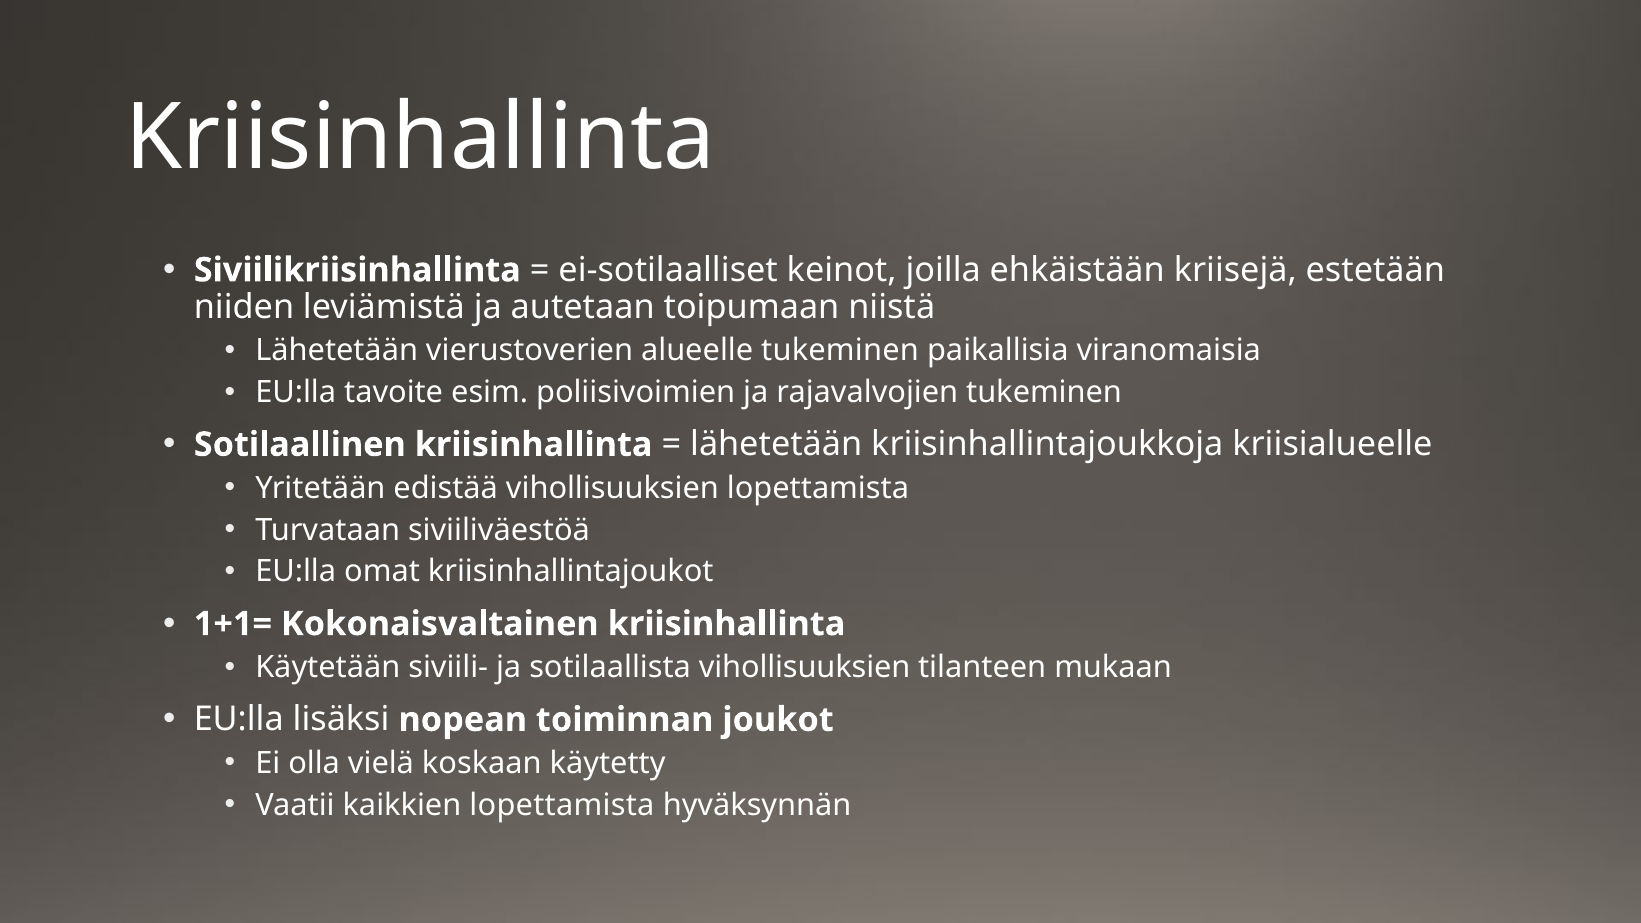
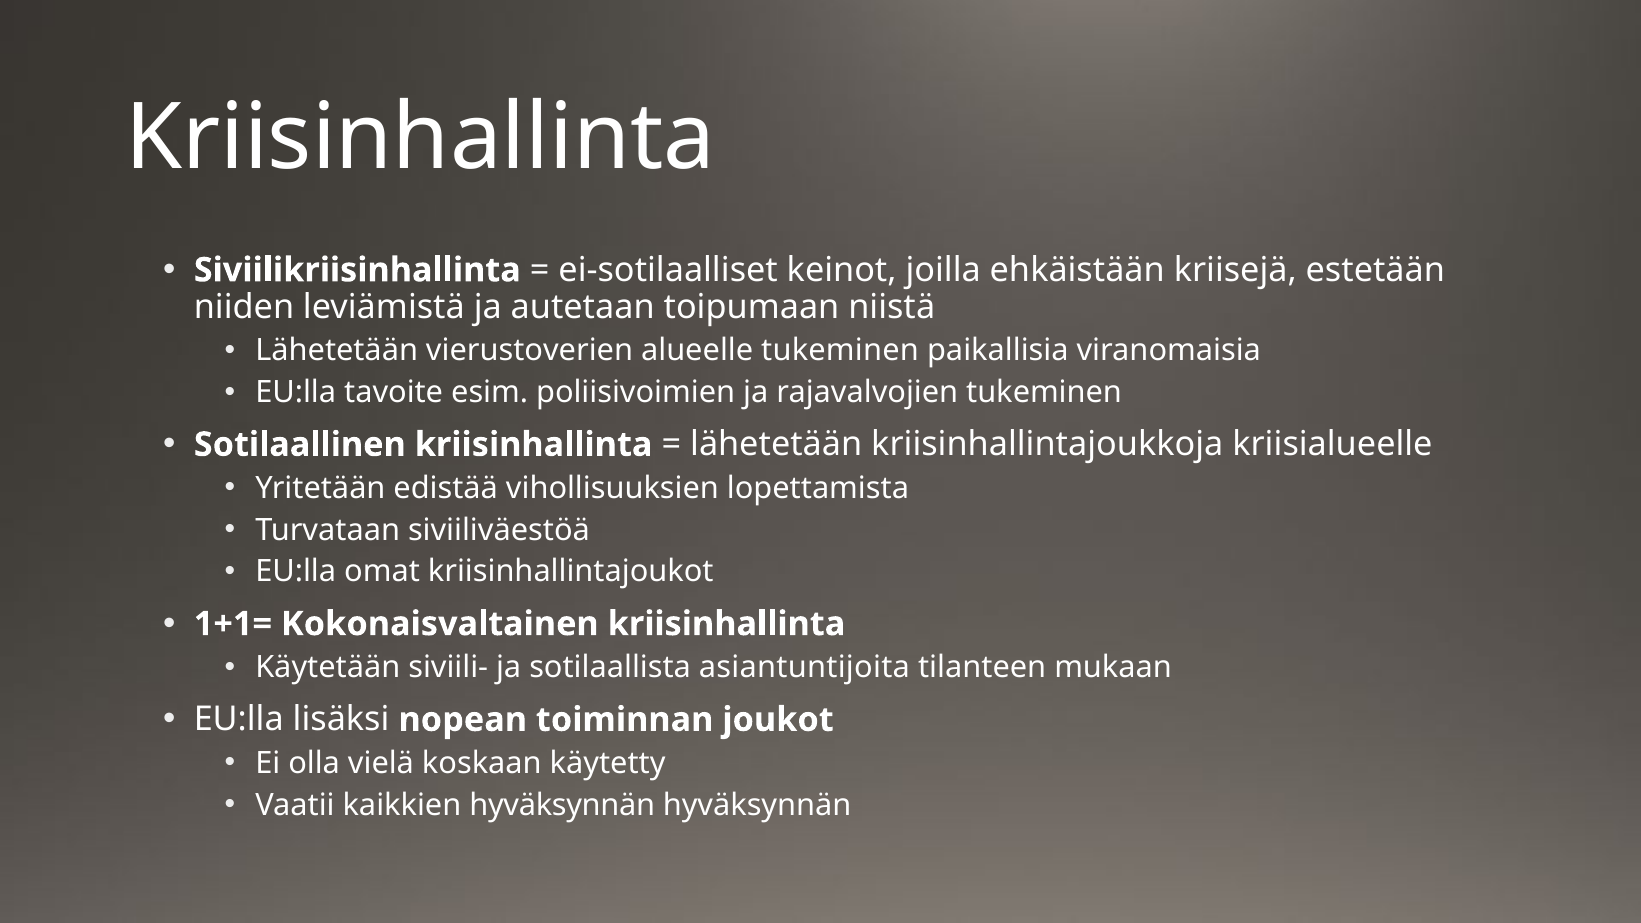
sotilaallista vihollisuuksien: vihollisuuksien -> asiantuntijoita
kaikkien lopettamista: lopettamista -> hyväksynnän
